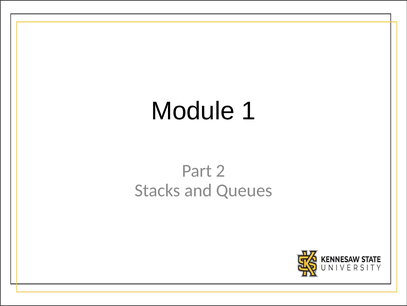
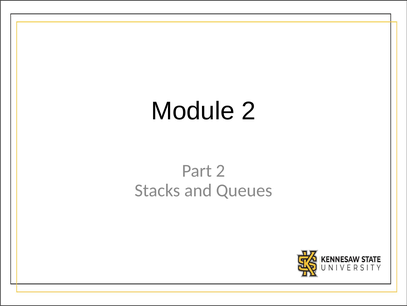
Module 1: 1 -> 2
